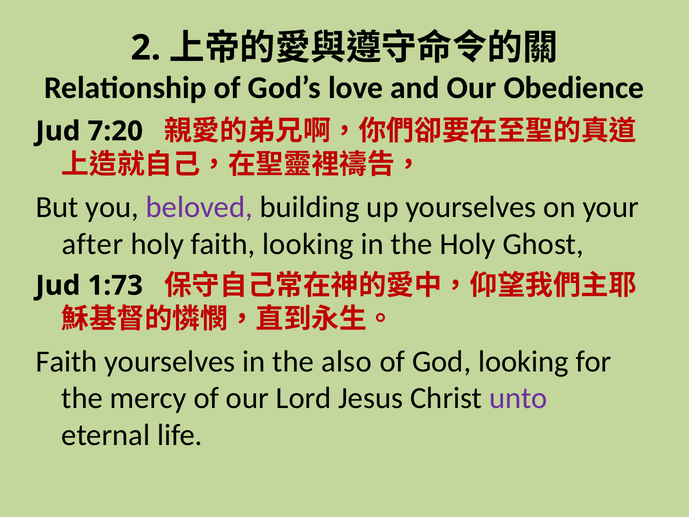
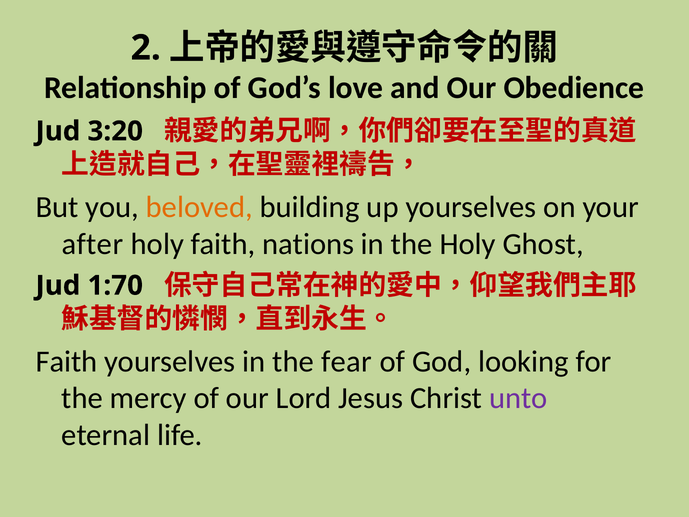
7:20: 7:20 -> 3:20
beloved colour: purple -> orange
faith looking: looking -> nations
1:73: 1:73 -> 1:70
also: also -> fear
